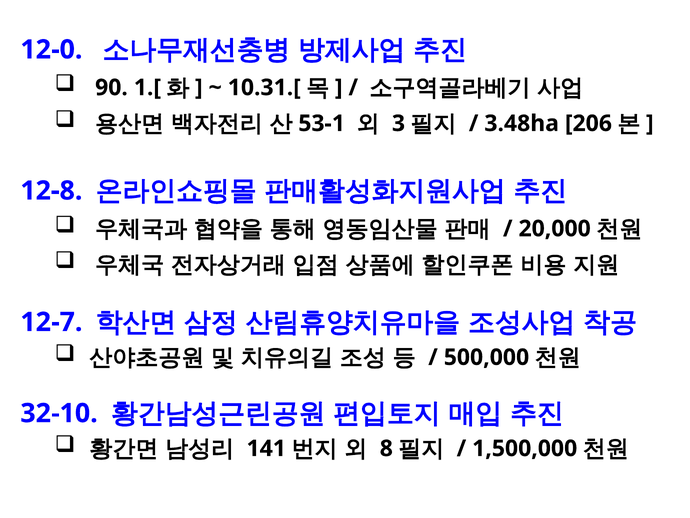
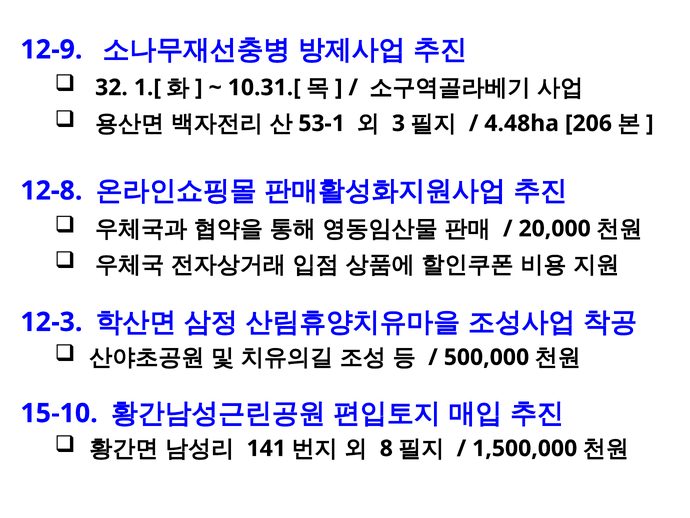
12-0: 12-0 -> 12-9
90: 90 -> 32
3.48ha: 3.48ha -> 4.48ha
12-7: 12-7 -> 12-3
32-10: 32-10 -> 15-10
